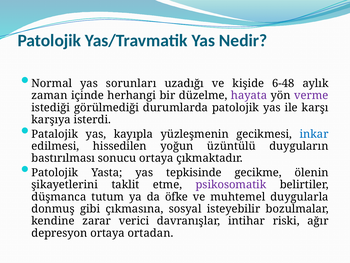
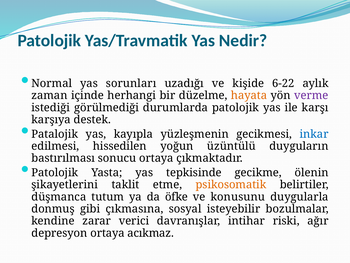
6-48: 6-48 -> 6-22
hayata colour: purple -> orange
isterdi: isterdi -> destek
psikosomatik colour: purple -> orange
muhtemel: muhtemel -> konusunu
ortadan: ortadan -> acıkmaz
